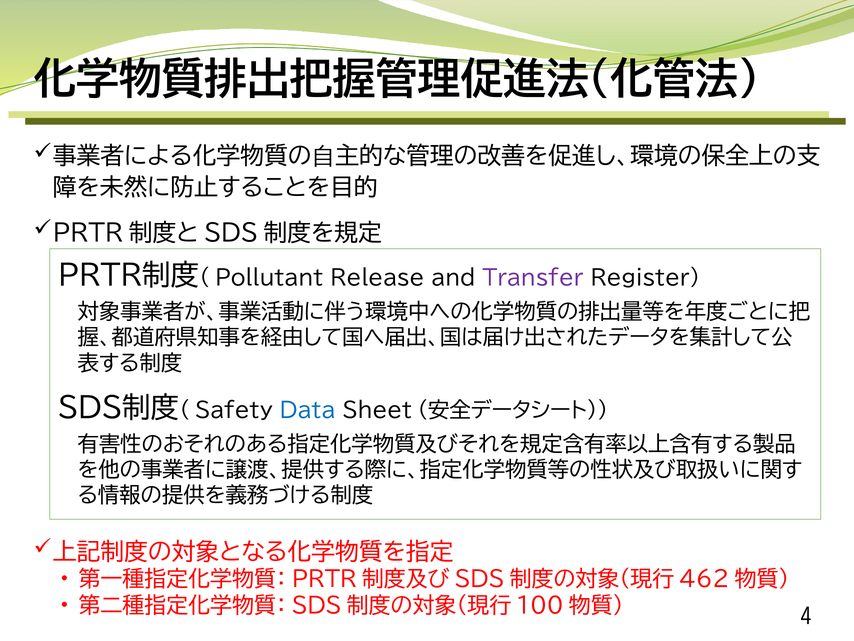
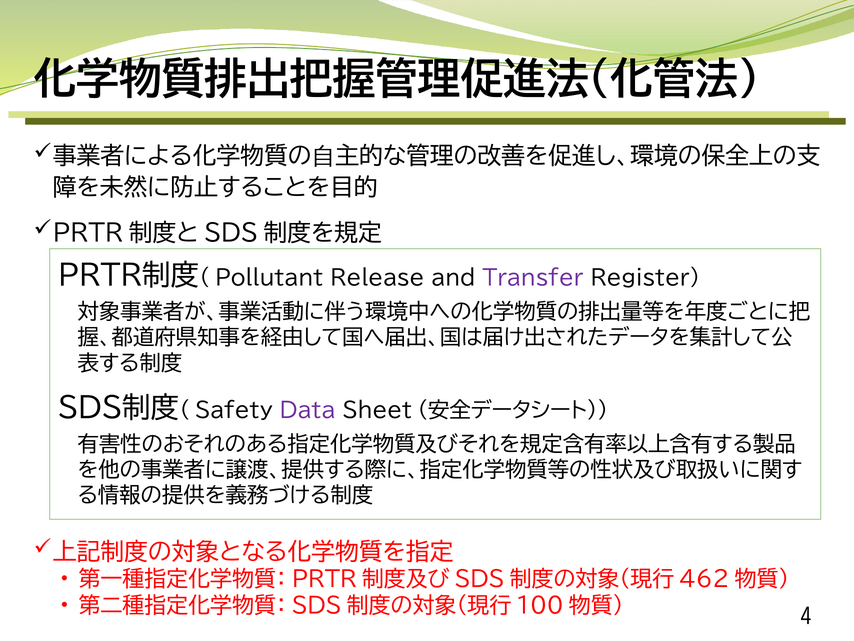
Data colour: blue -> purple
